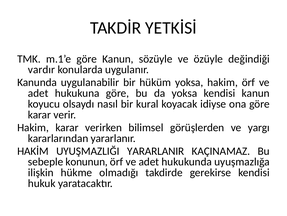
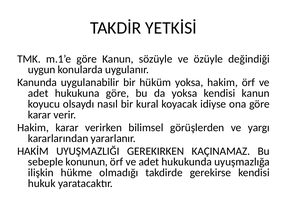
vardır: vardır -> uygun
YARARLANIR: YARARLANIR -> GEREKIRKEN
